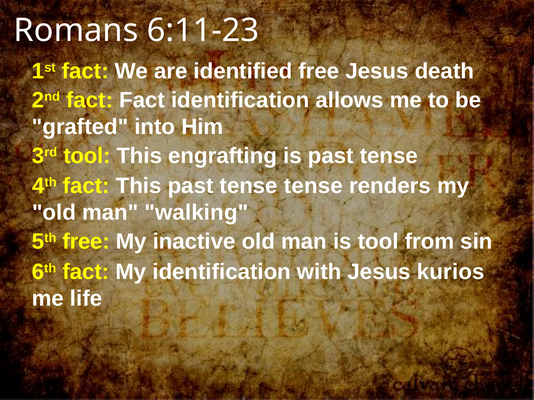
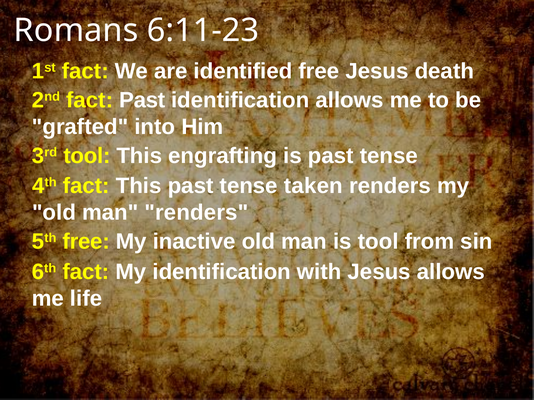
fact Fact: Fact -> Past
tense tense: tense -> taken
man walking: walking -> renders
Jesus kurios: kurios -> allows
